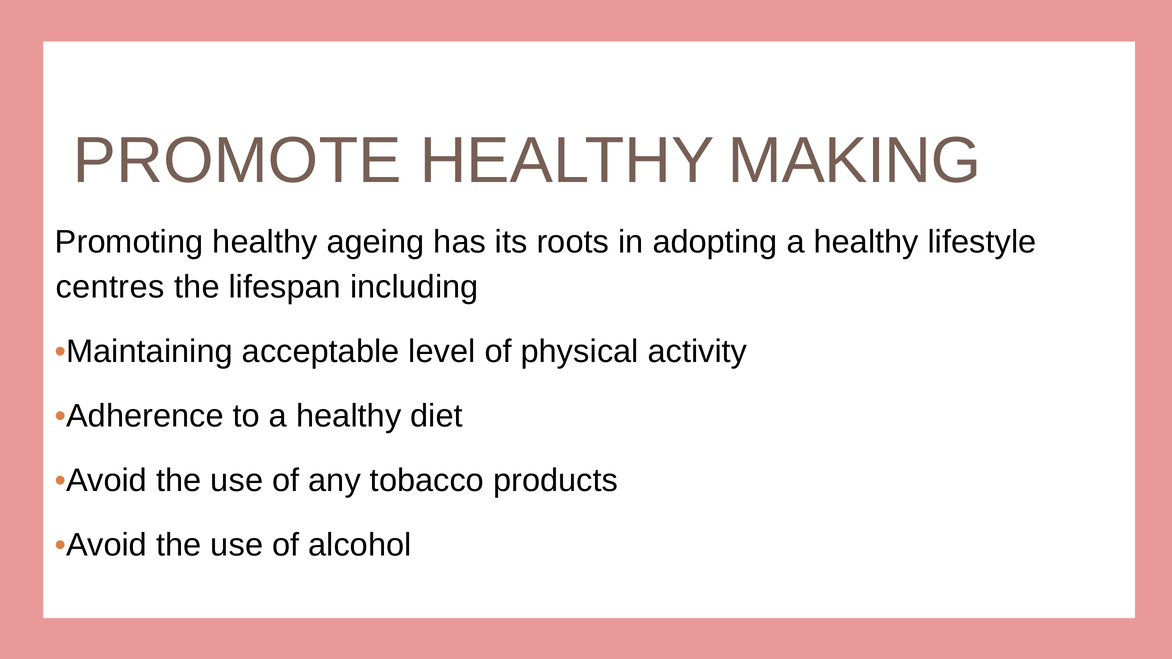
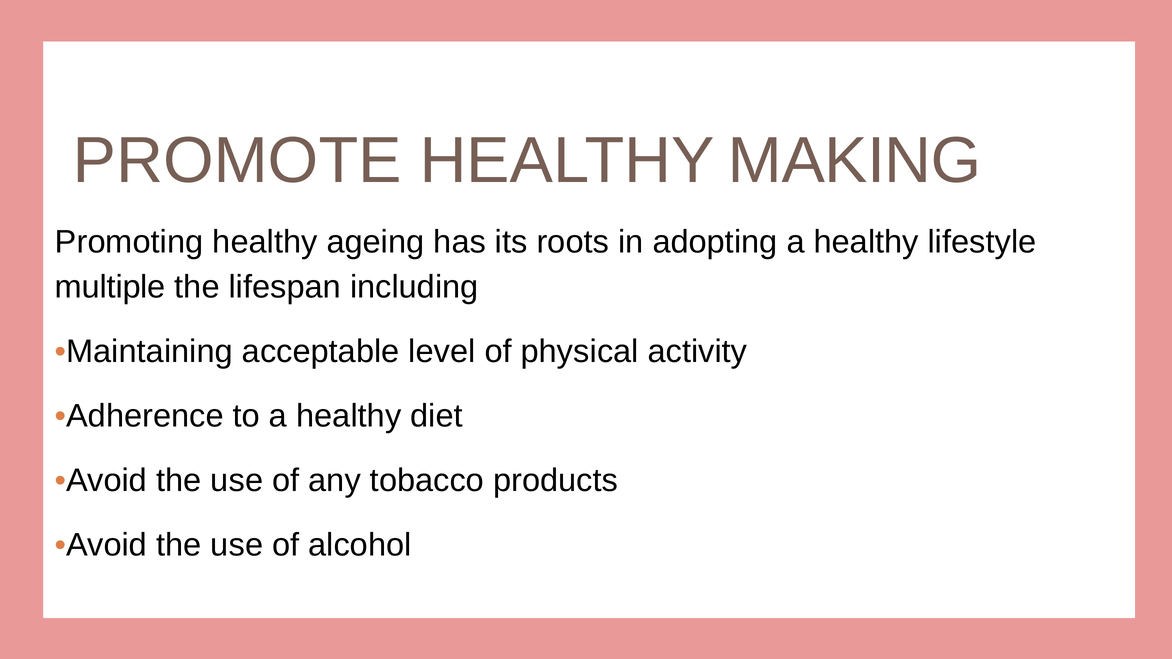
centres: centres -> multiple
